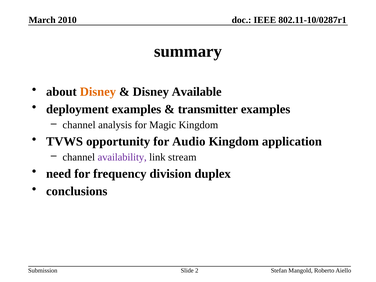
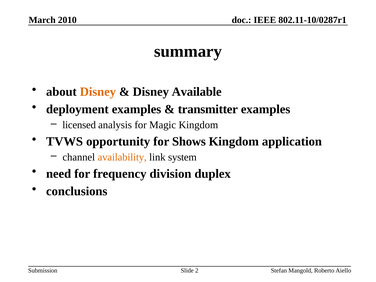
channel at (79, 125): channel -> licensed
Audio: Audio -> Shows
availability colour: purple -> orange
stream: stream -> system
